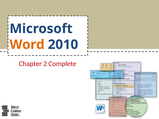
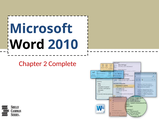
Word colour: orange -> black
